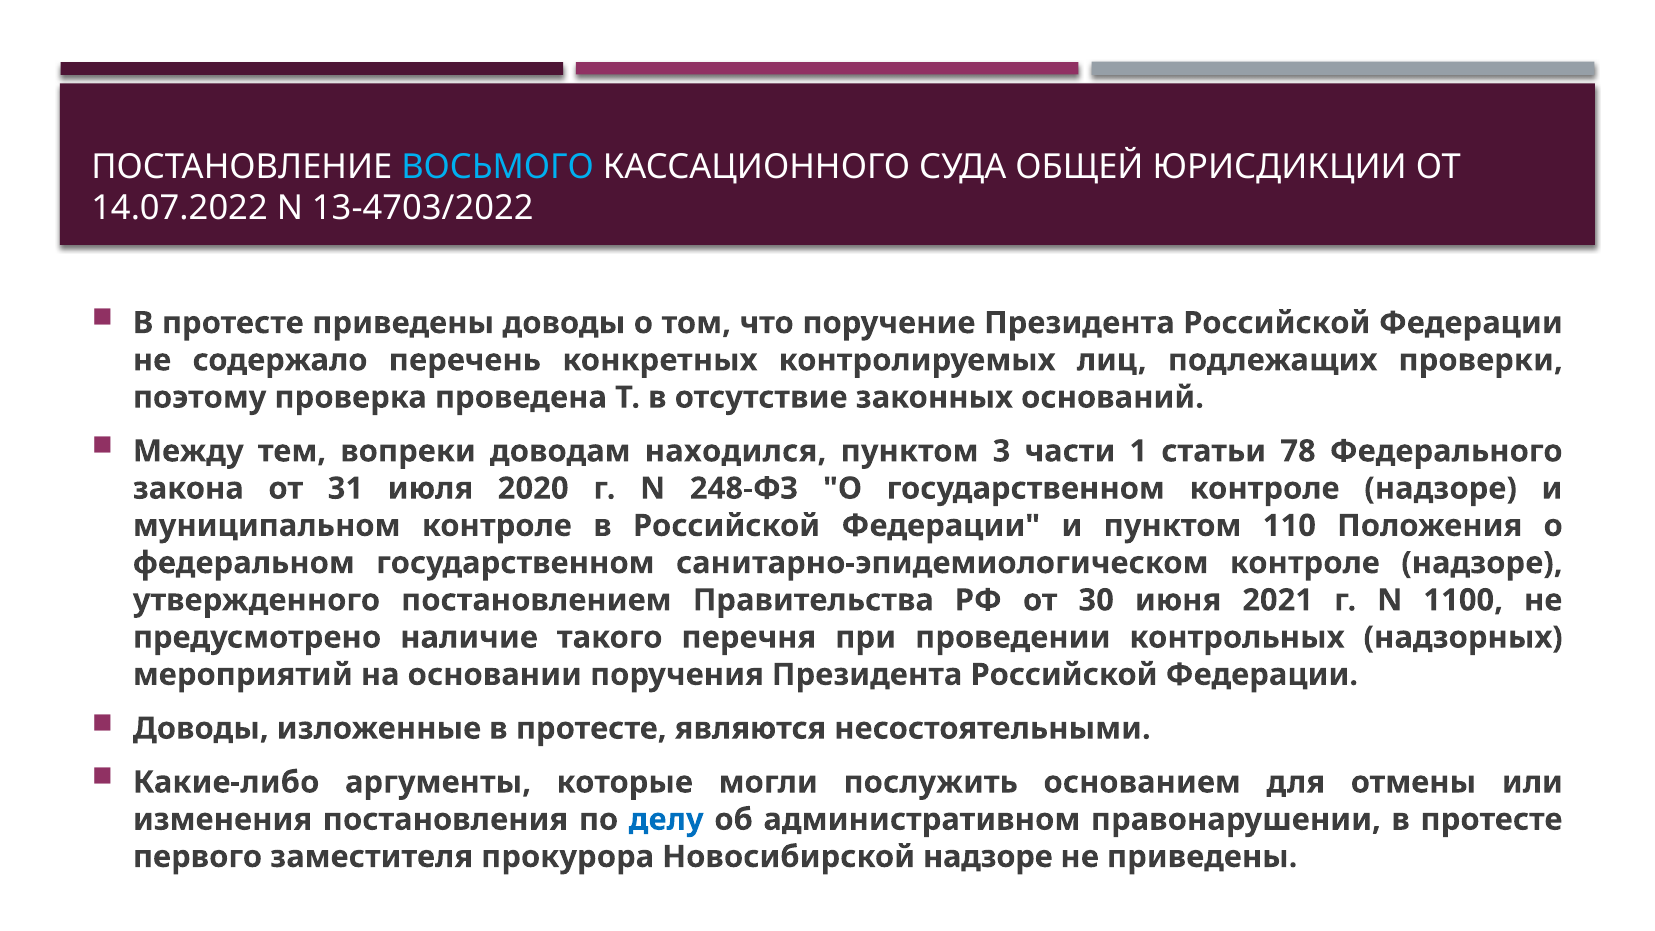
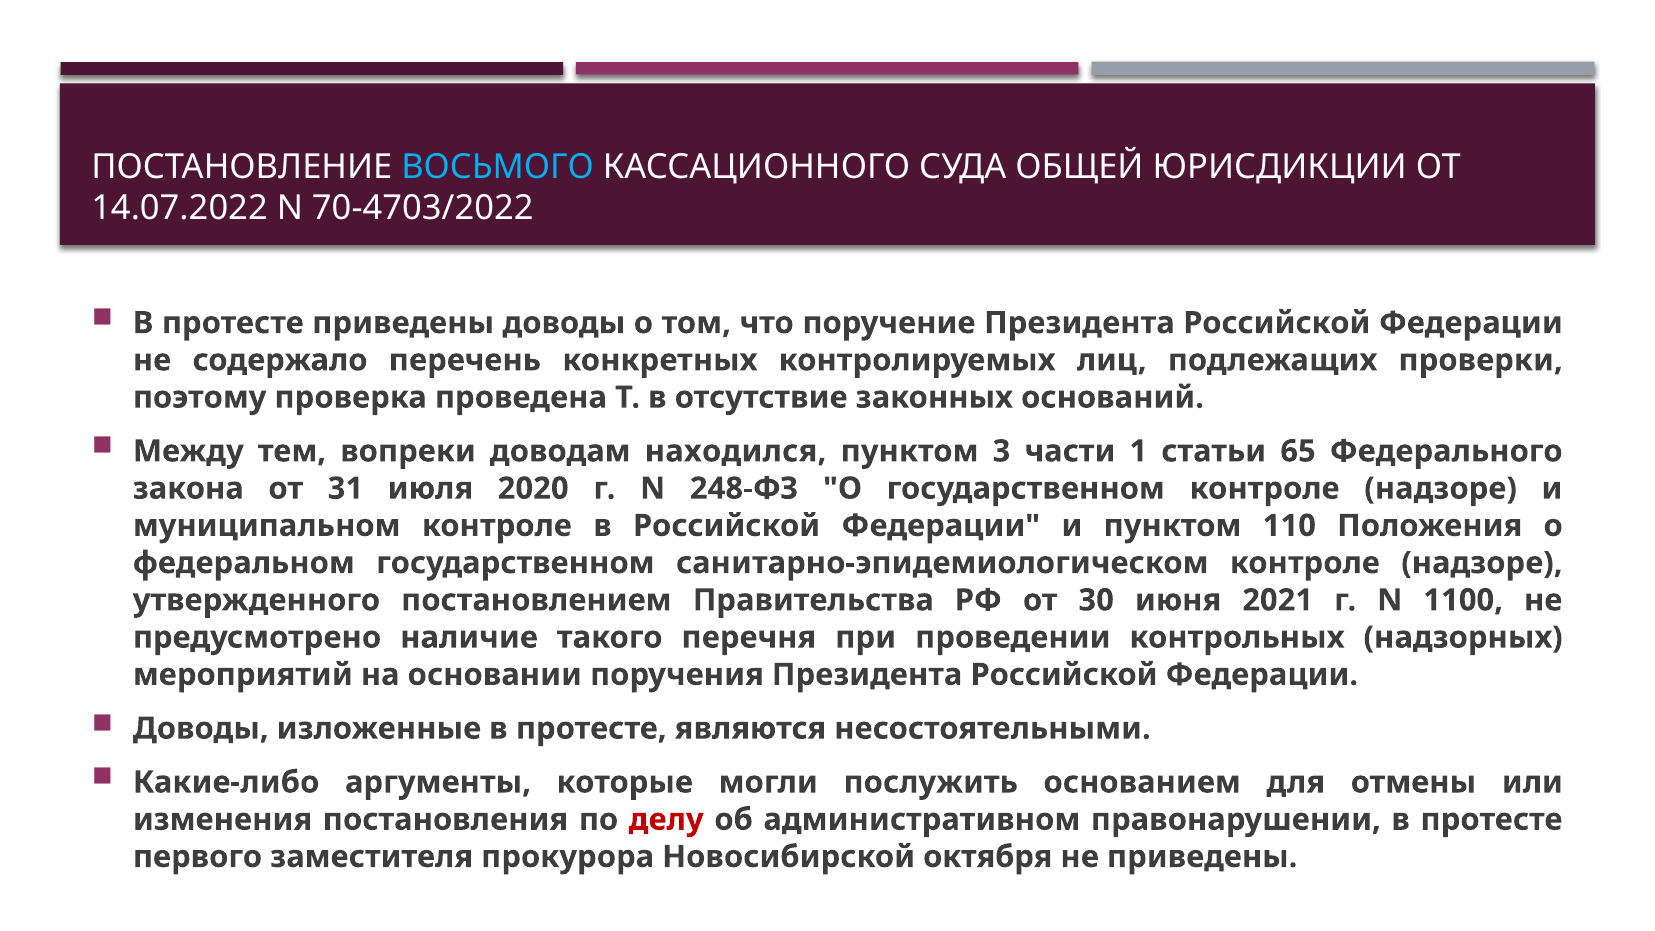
13-4703/2022: 13-4703/2022 -> 70-4703/2022
78: 78 -> 65
делу colour: blue -> red
Новосибирской надзоре: надзоре -> октября
